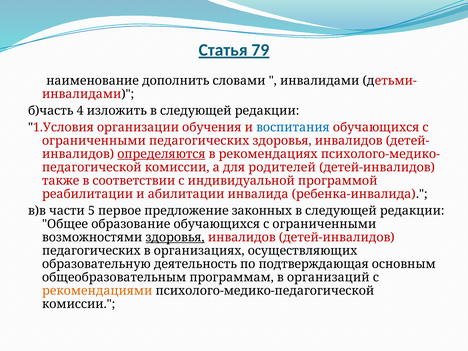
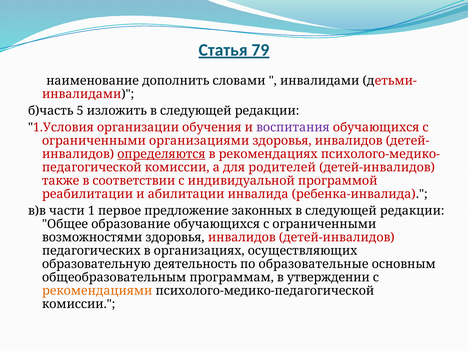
4: 4 -> 5
воспитания colour: blue -> purple
ограниченными педагогических: педагогических -> организациями
5: 5 -> 1
здоровья at (175, 237) underline: present -> none
подтверждающая: подтверждающая -> образовательные
организаций: организаций -> утверждении
